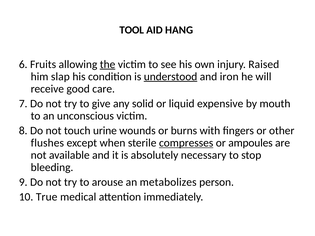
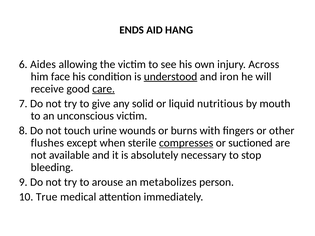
TOOL: TOOL -> ENDS
Fruits: Fruits -> Aides
the underline: present -> none
Raised: Raised -> Across
slap: slap -> face
care underline: none -> present
expensive: expensive -> nutritious
ampoules: ampoules -> suctioned
